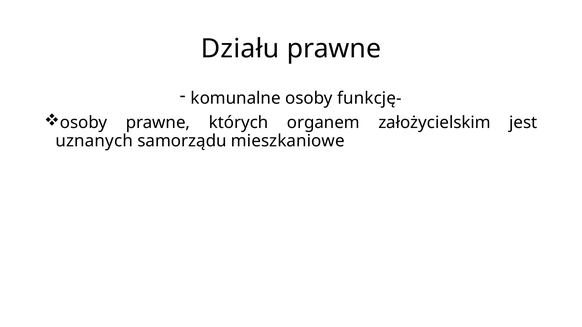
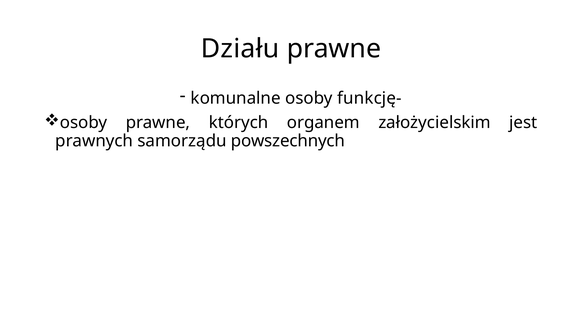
uznanych: uznanych -> prawnych
mieszkaniowe: mieszkaniowe -> powszechnych
